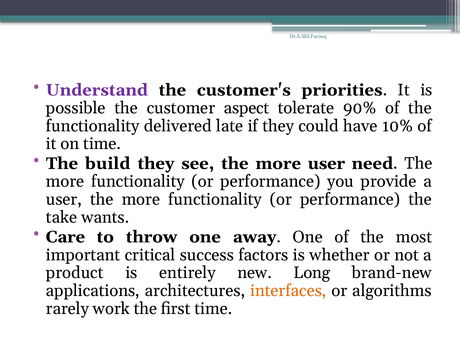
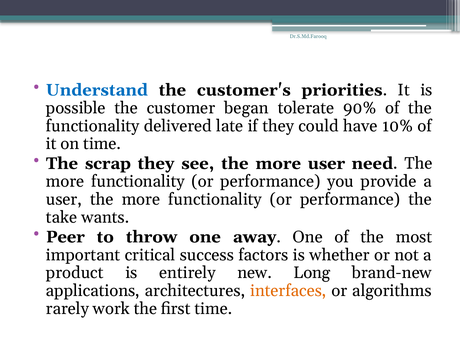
Understand colour: purple -> blue
aspect: aspect -> began
build: build -> scrap
Care: Care -> Peer
